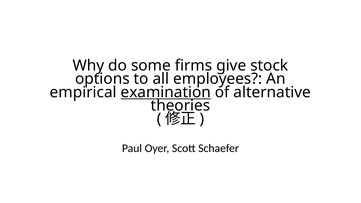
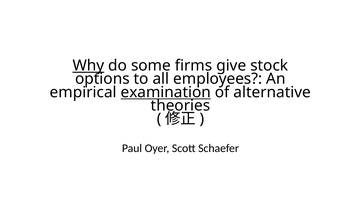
Why underline: none -> present
